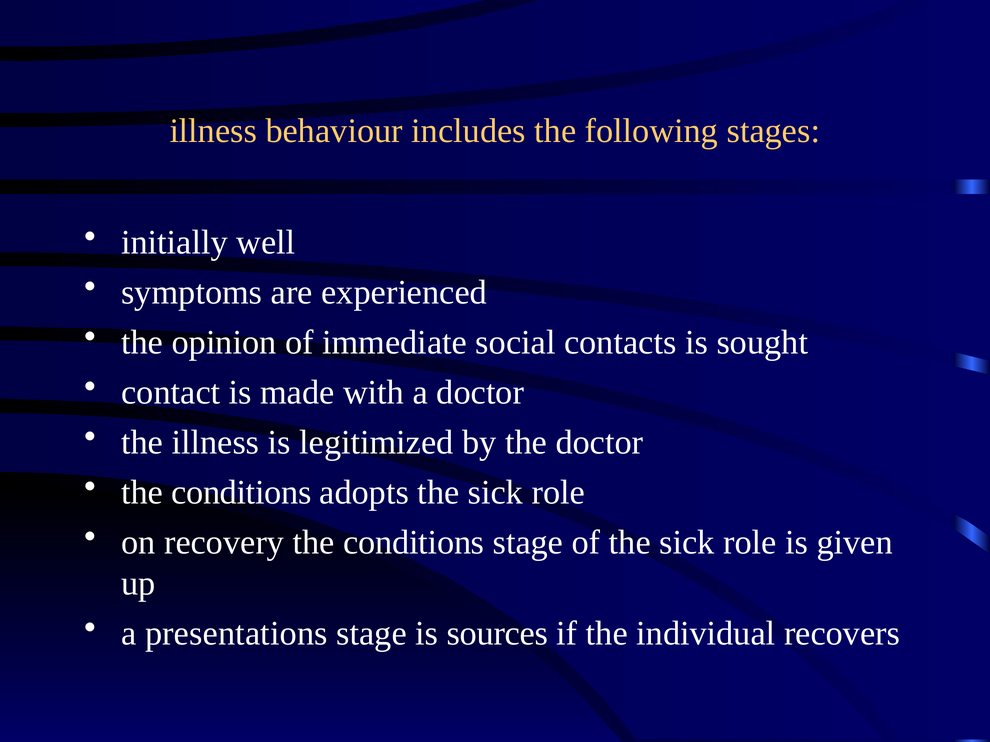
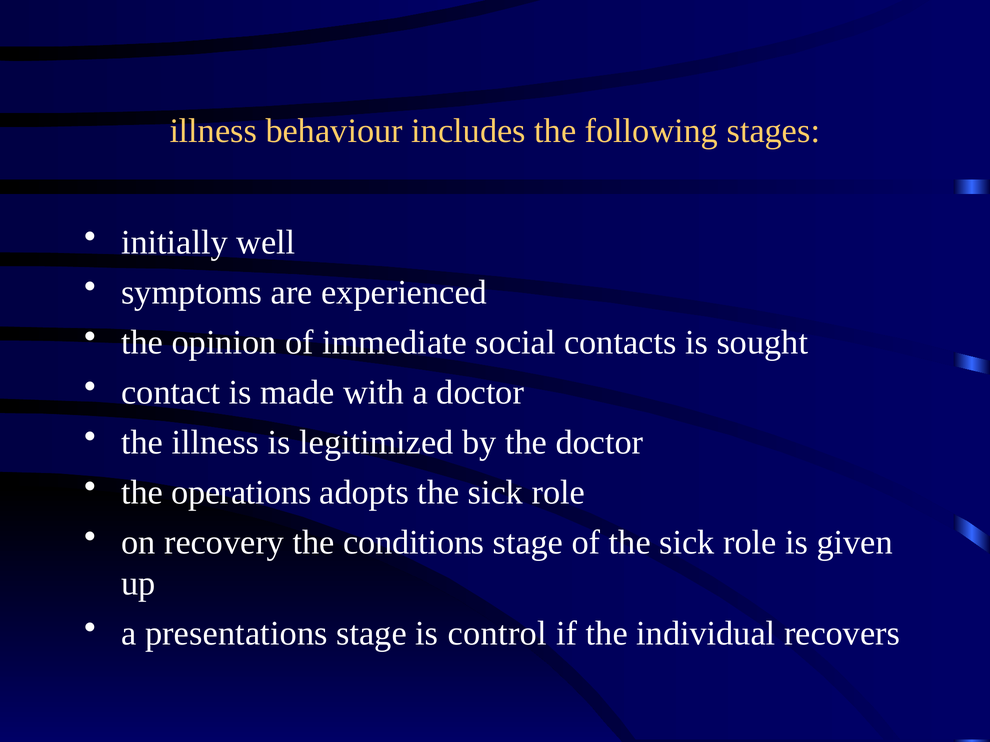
conditions at (241, 493): conditions -> operations
sources: sources -> control
